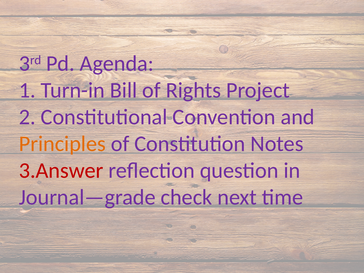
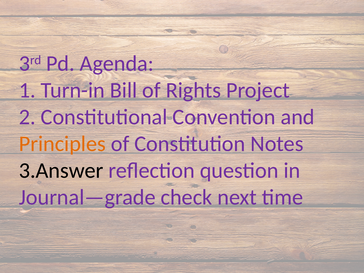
3.Answer colour: red -> black
